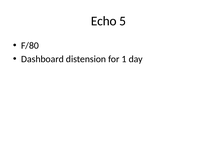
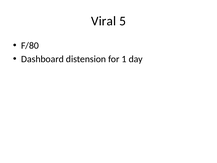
Echo: Echo -> Viral
